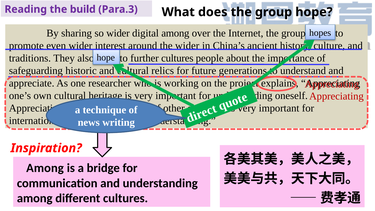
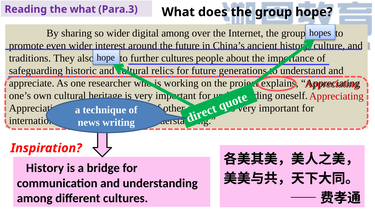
the build: build -> what
the wider: wider -> future
Among at (45, 168): Among -> History
